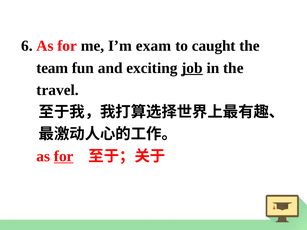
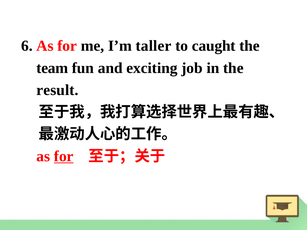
exam: exam -> taller
job underline: present -> none
travel: travel -> result
